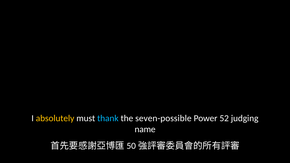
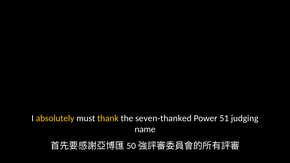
thank colour: light blue -> yellow
seven-possible: seven-possible -> seven-thanked
52: 52 -> 51
